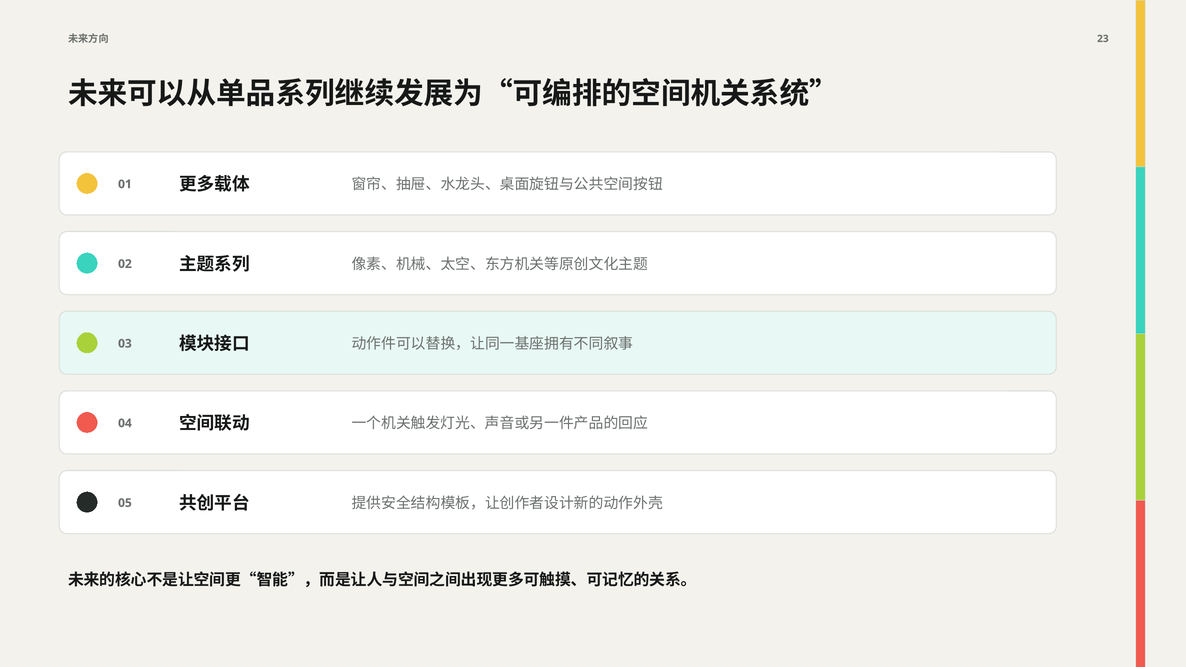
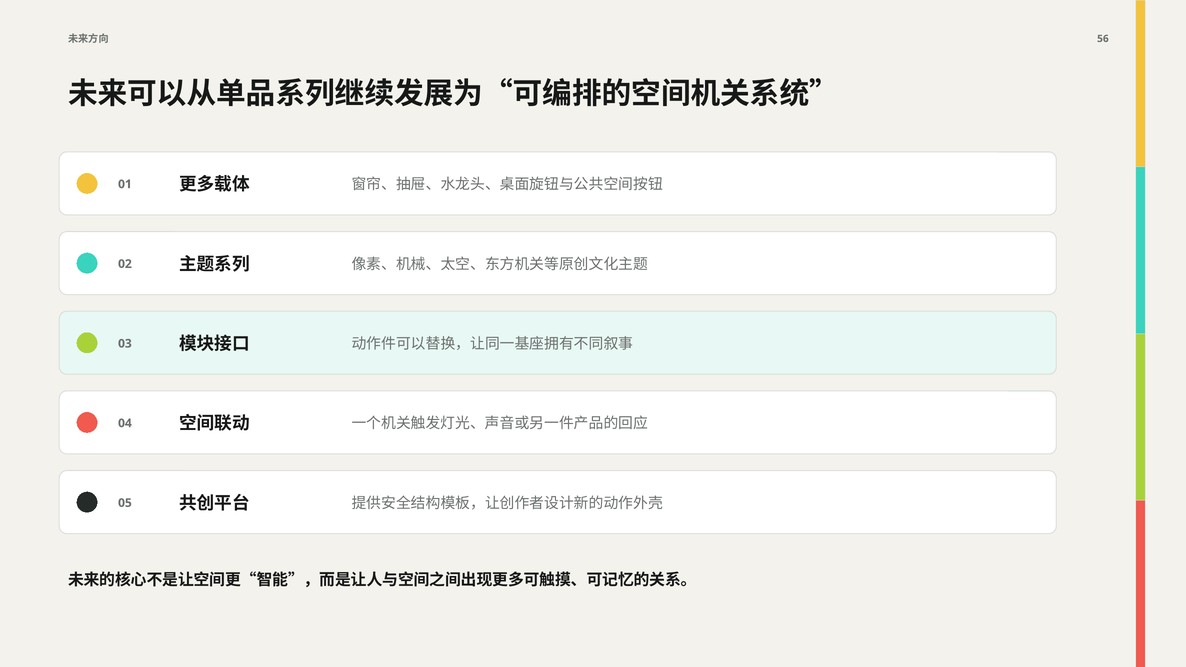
23: 23 -> 56
